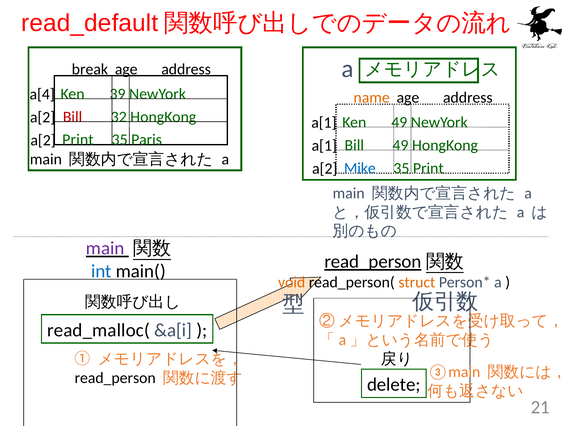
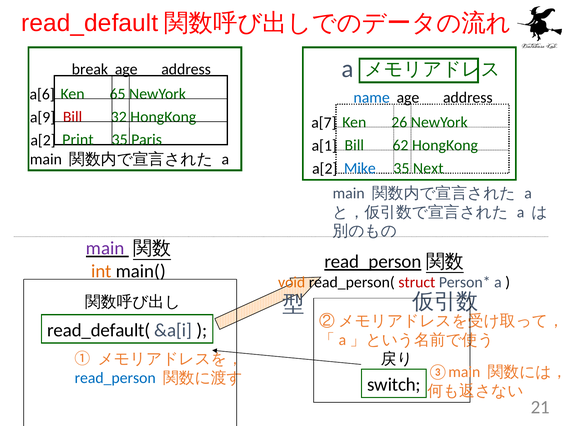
a[4: a[4 -> a[6
39: 39 -> 65
name colour: orange -> blue
a[2 at (43, 117): a[2 -> a[9
a[1 at (324, 123): a[1 -> a[7
Ken 49: 49 -> 26
Bill 49: 49 -> 62
35 Print: Print -> Next
int colour: blue -> orange
struct colour: orange -> red
read_malloc(: read_malloc( -> read_default(
read_person colour: black -> blue
delete: delete -> switch
